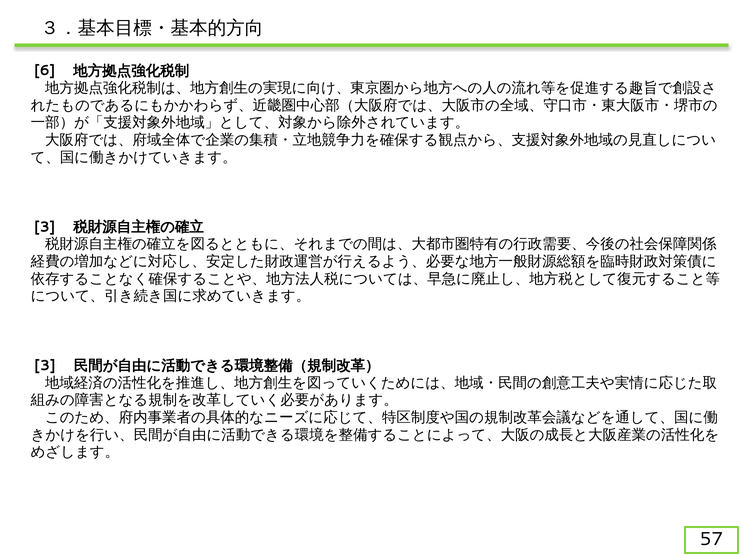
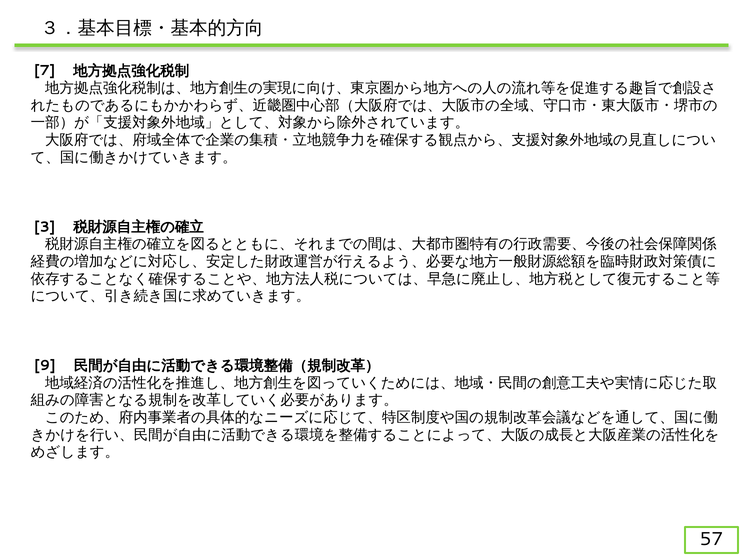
6: 6 -> 7
3 at (45, 366): 3 -> 9
